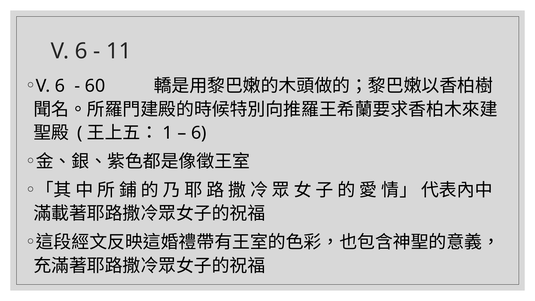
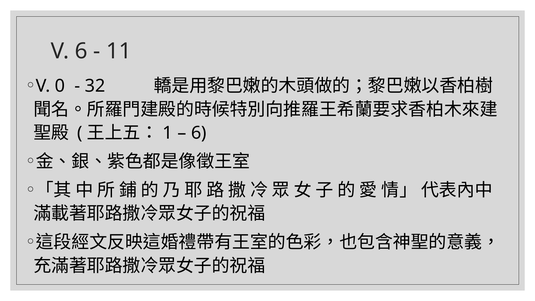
6 at (60, 86): 6 -> 0
60: 60 -> 32
